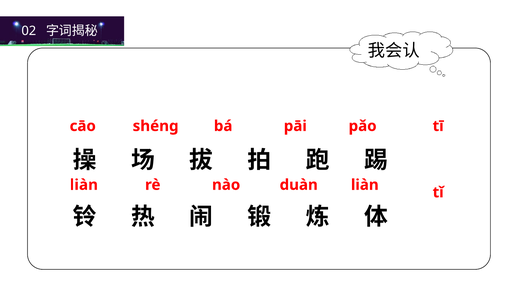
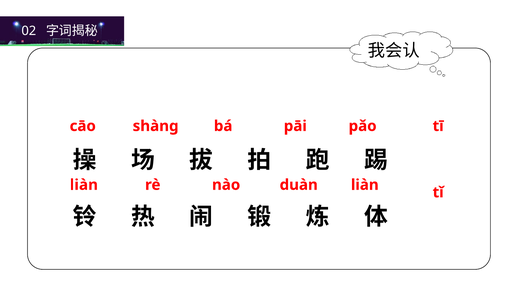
shénɡ: shénɡ -> shànɡ
